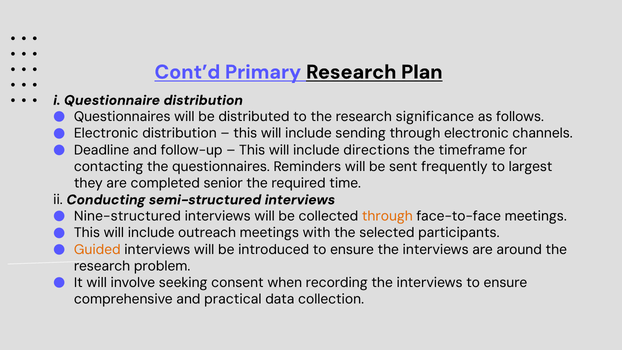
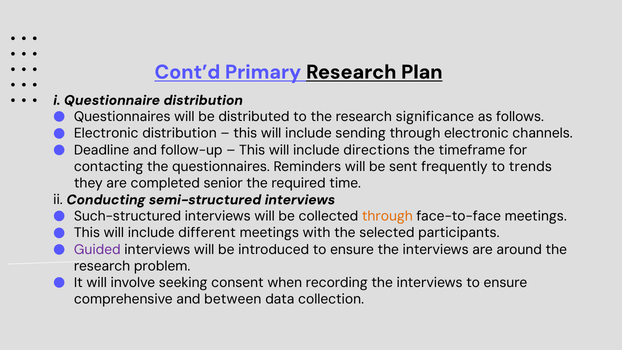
largest: largest -> trends
Nine-structured: Nine-structured -> Such-structured
outreach: outreach -> different
Guided colour: orange -> purple
practical: practical -> between
